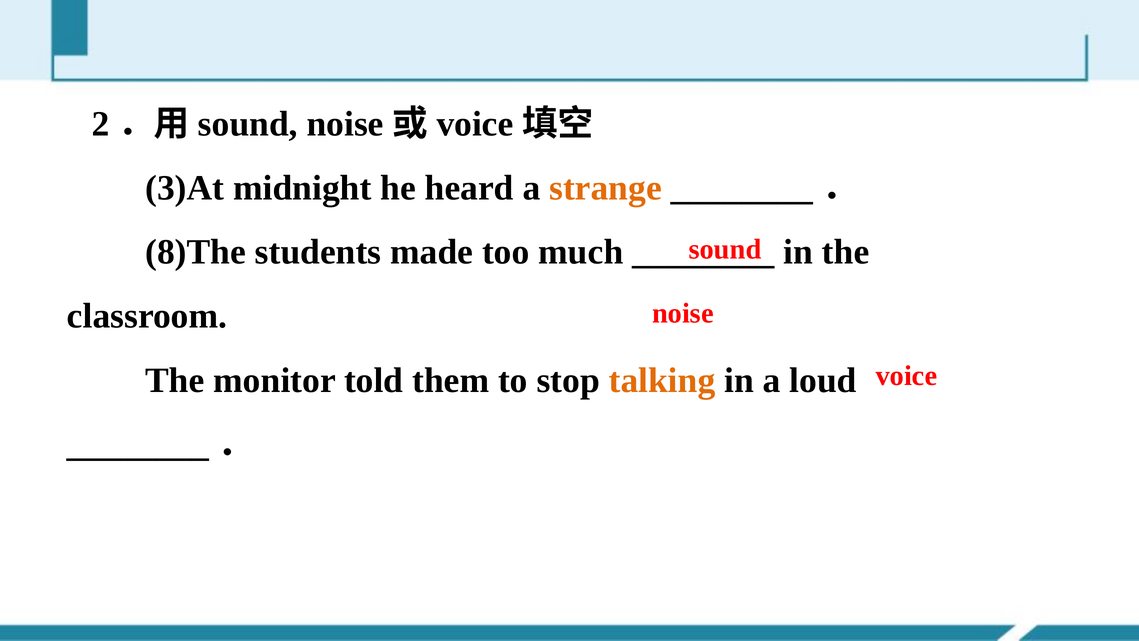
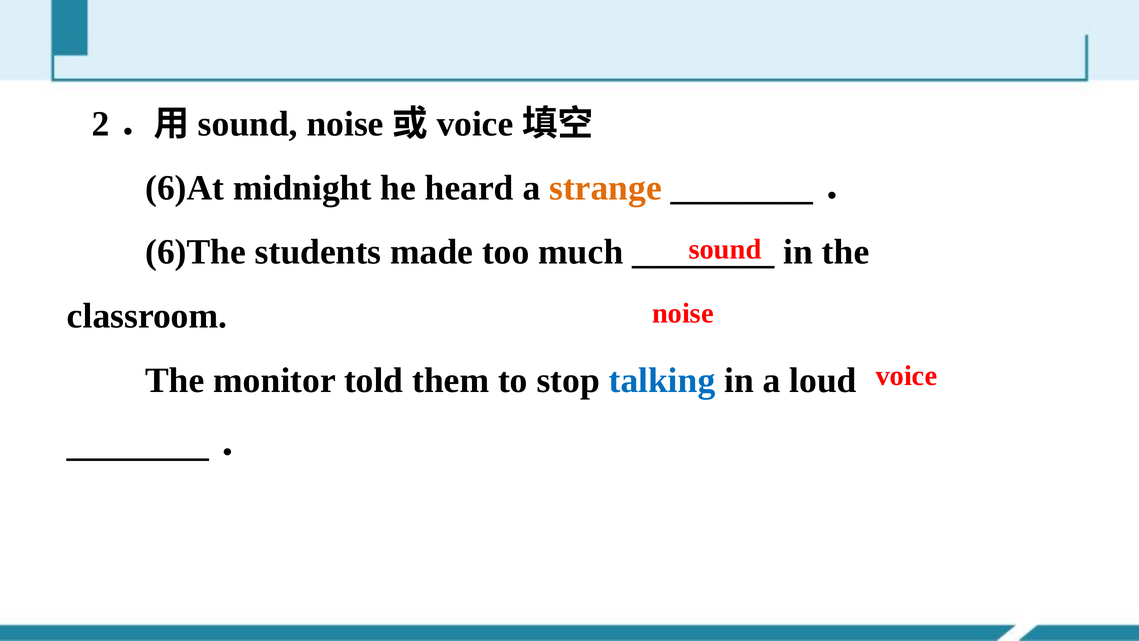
3)At: 3)At -> 6)At
8)The: 8)The -> 6)The
talking colour: orange -> blue
